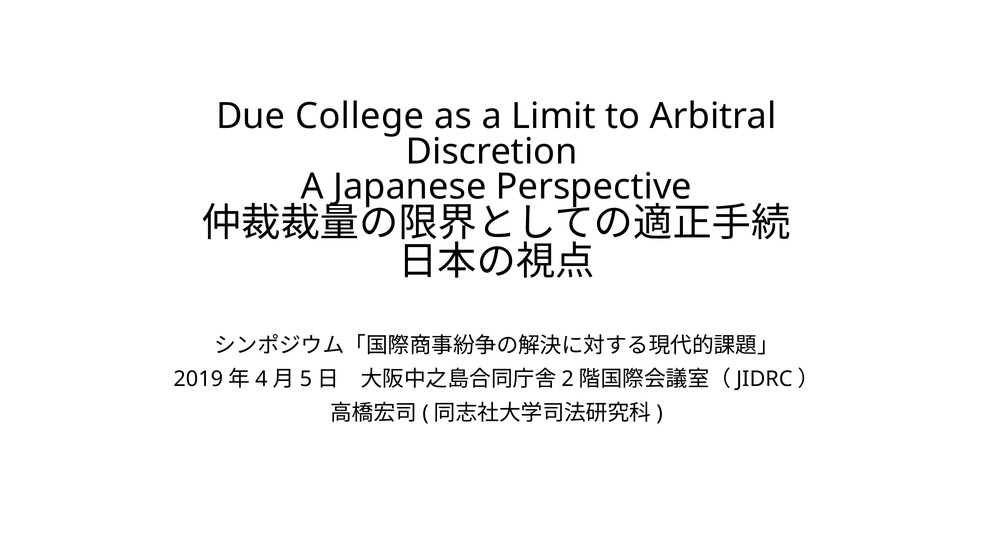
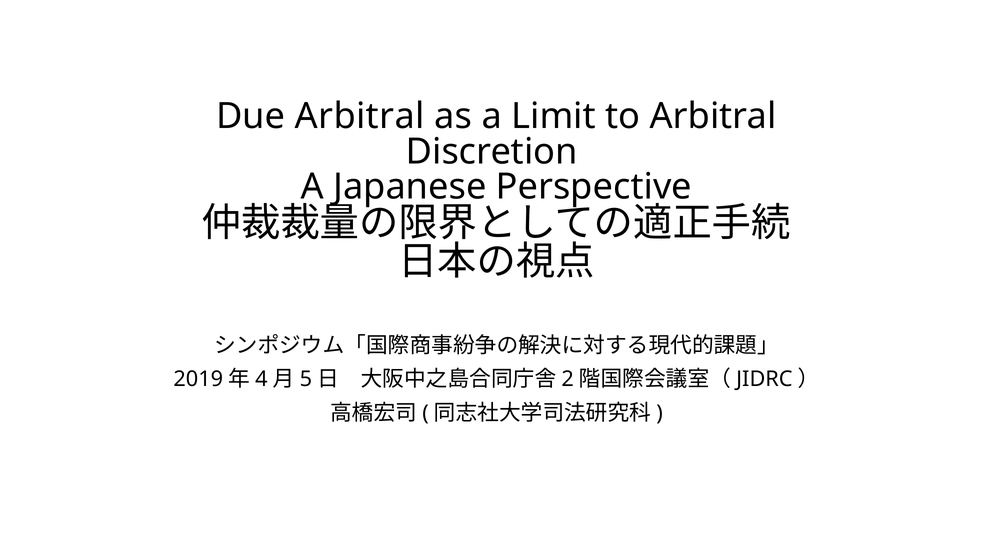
Due College: College -> Arbitral
